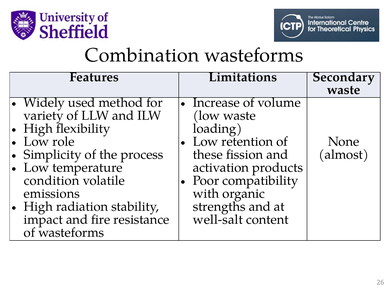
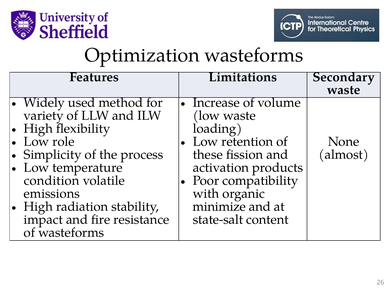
Combination: Combination -> Optimization
strengths: strengths -> minimize
well-salt: well-salt -> state-salt
